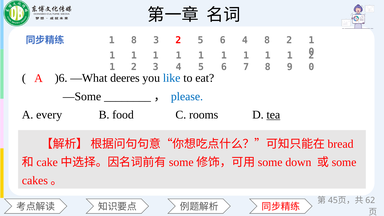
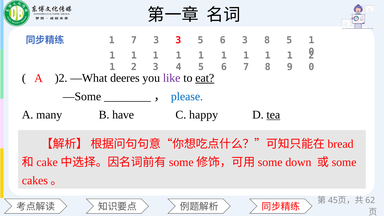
8 at (134, 40): 8 -> 7
3 2: 2 -> 3
6 4: 4 -> 3
8 2: 2 -> 5
)6: )6 -> )2
like colour: blue -> purple
eat underline: none -> present
every: every -> many
food: food -> have
rooms: rooms -> happy
